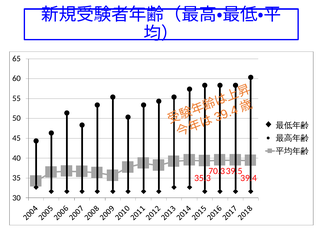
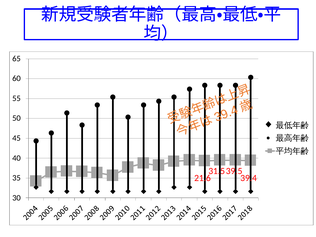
70.3: 70.3 -> 31.5
35.3: 35.3 -> 21.6
